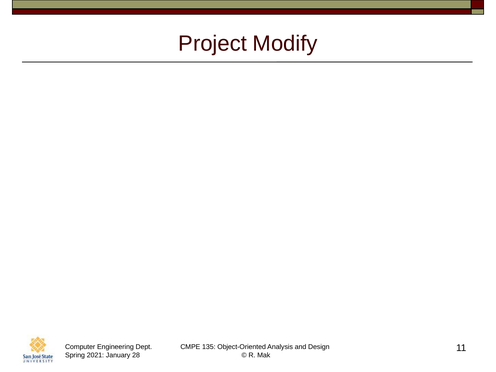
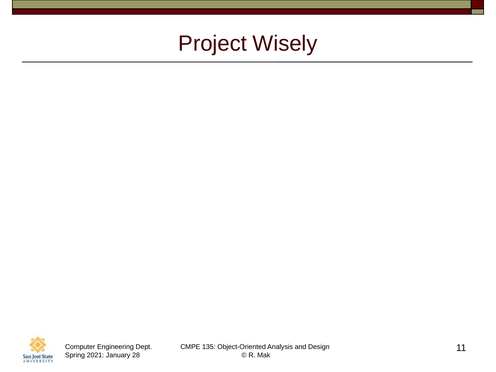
Project Modify: Modify -> Wisely
